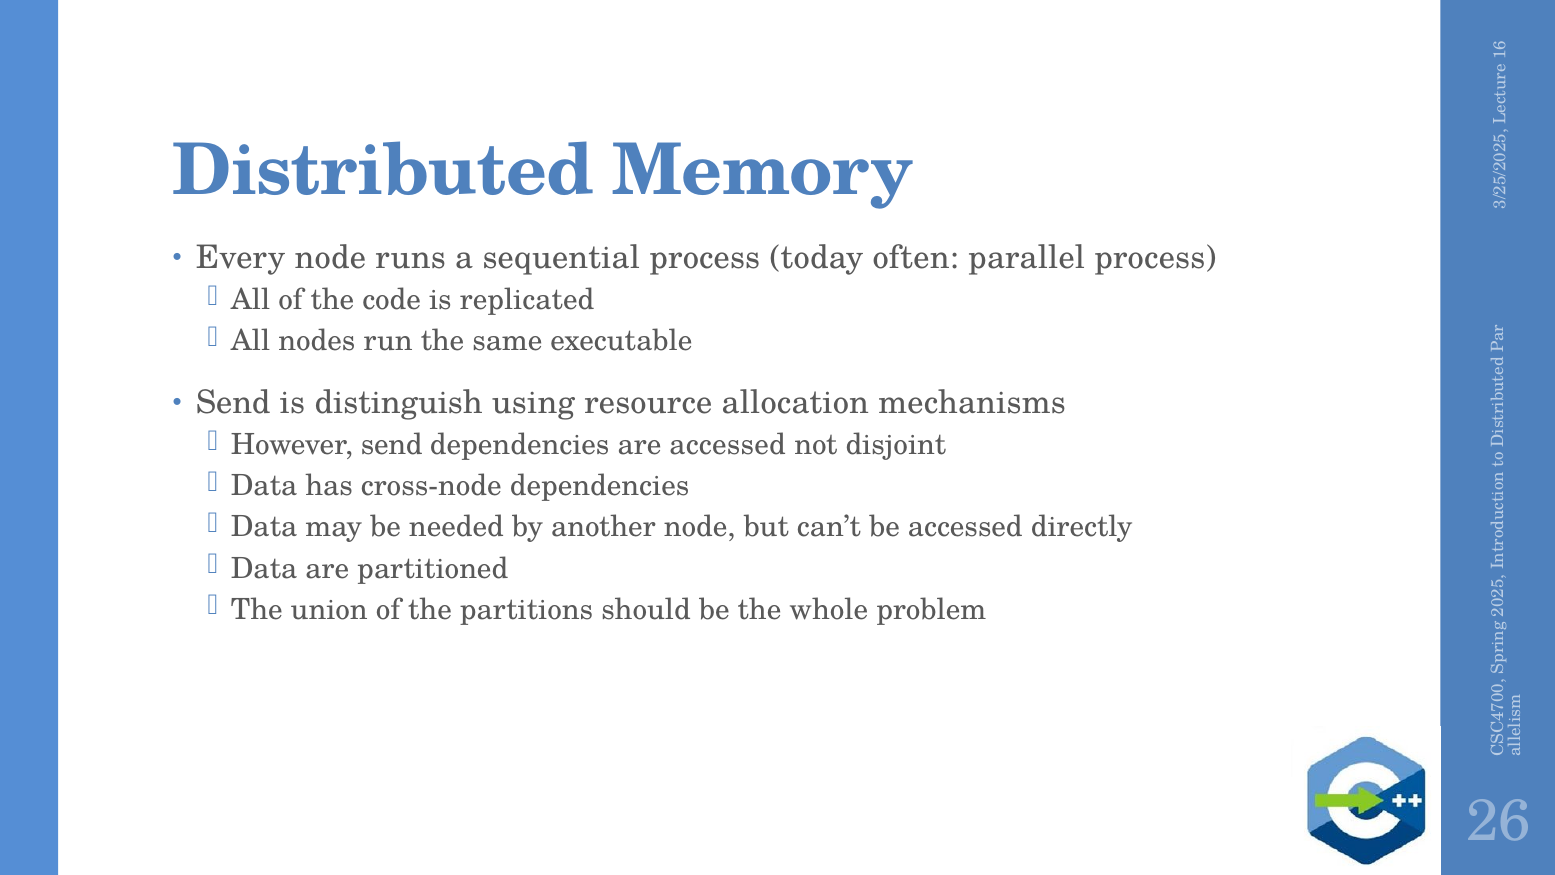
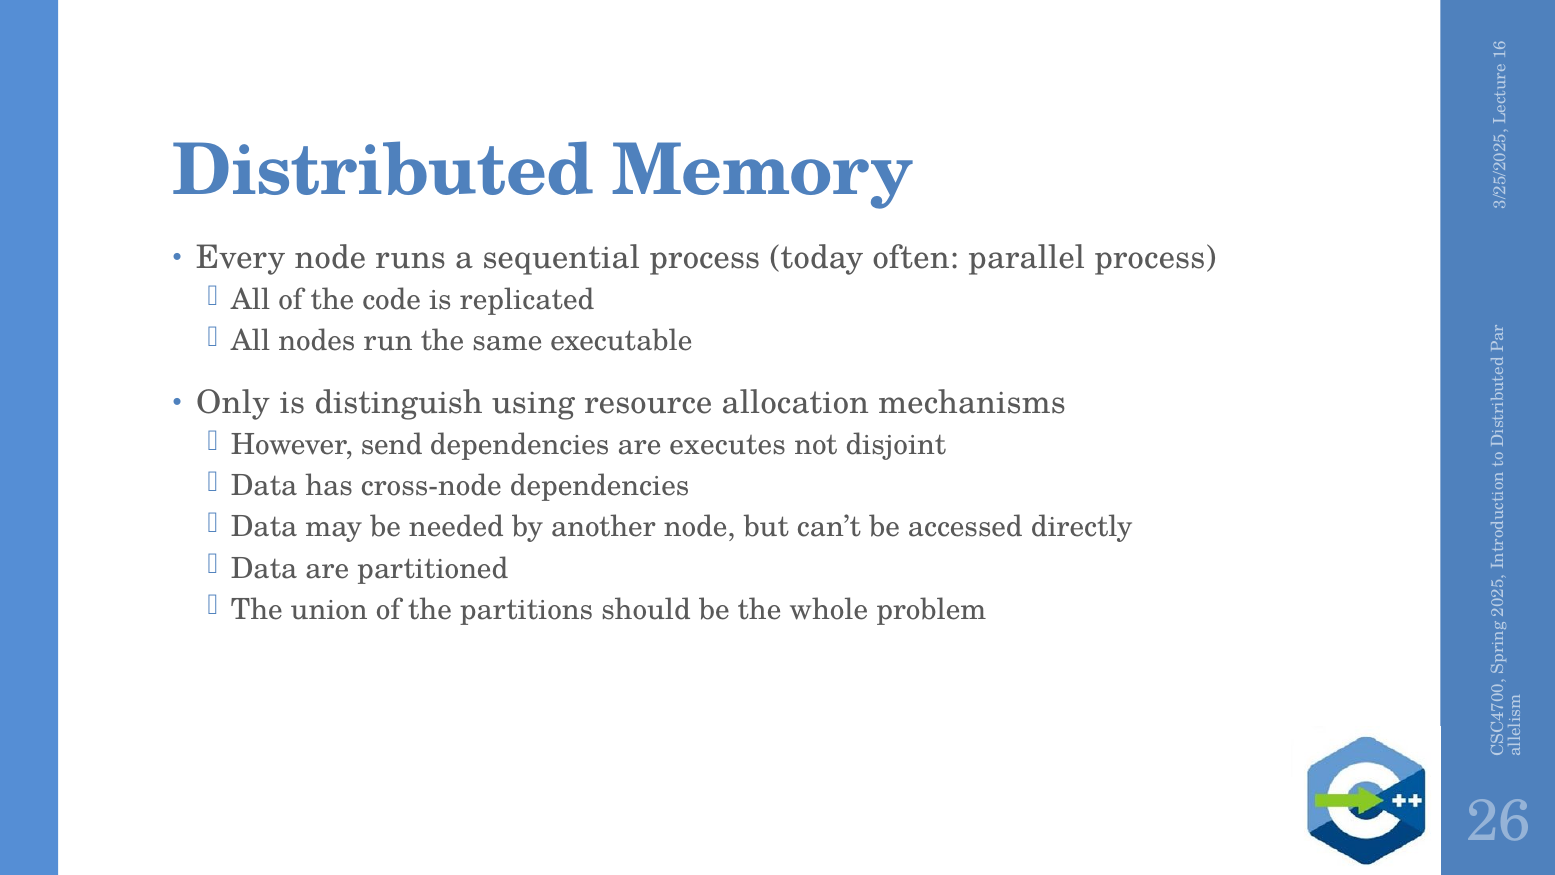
Send at (233, 403): Send -> Only
are accessed: accessed -> executes
